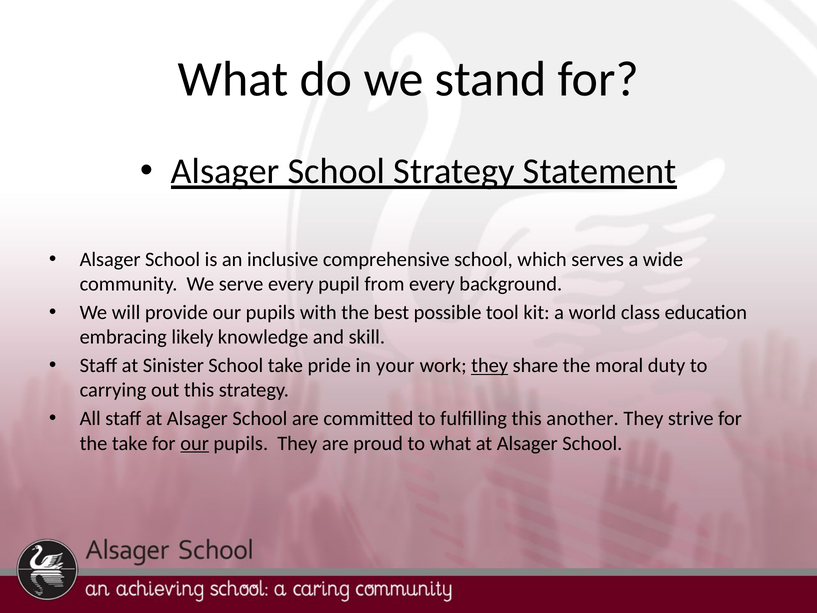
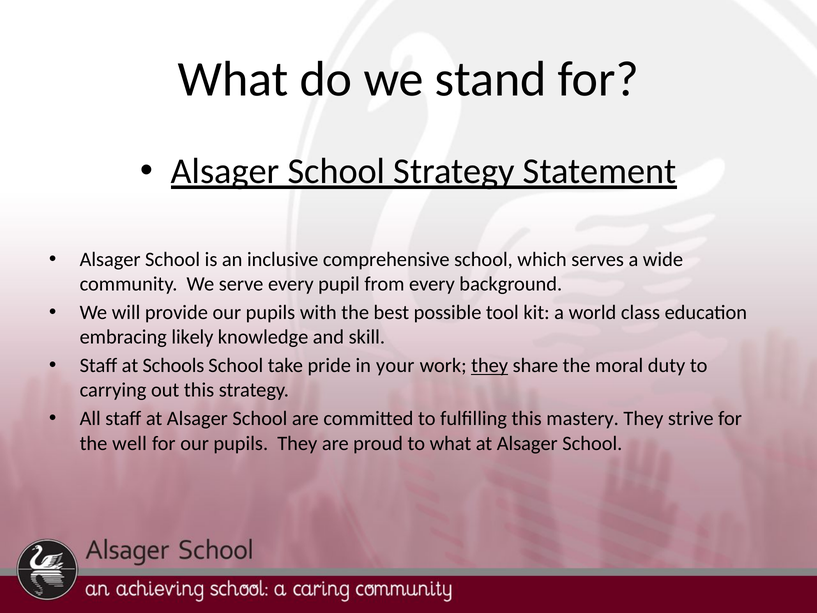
Sinister: Sinister -> Schools
another: another -> mastery
the take: take -> well
our at (195, 443) underline: present -> none
